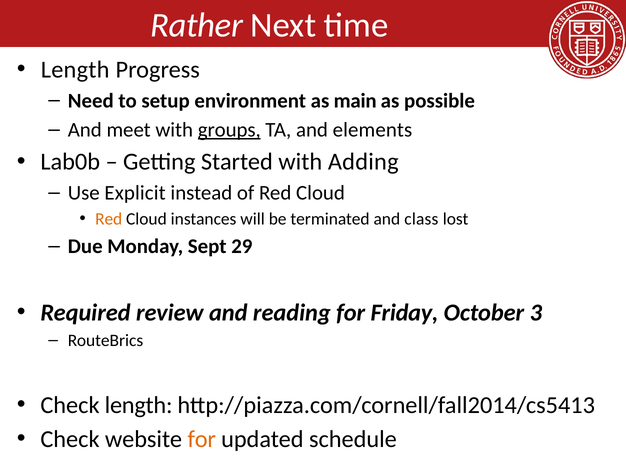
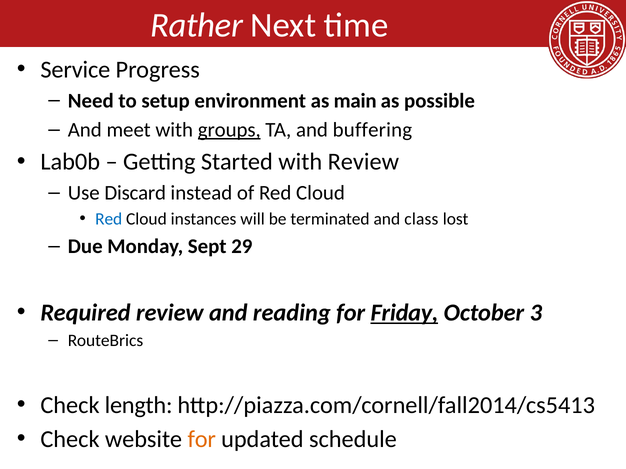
Length at (75, 70): Length -> Service
elements: elements -> buffering
with Adding: Adding -> Review
Explicit: Explicit -> Discard
Red at (109, 219) colour: orange -> blue
Friday underline: none -> present
